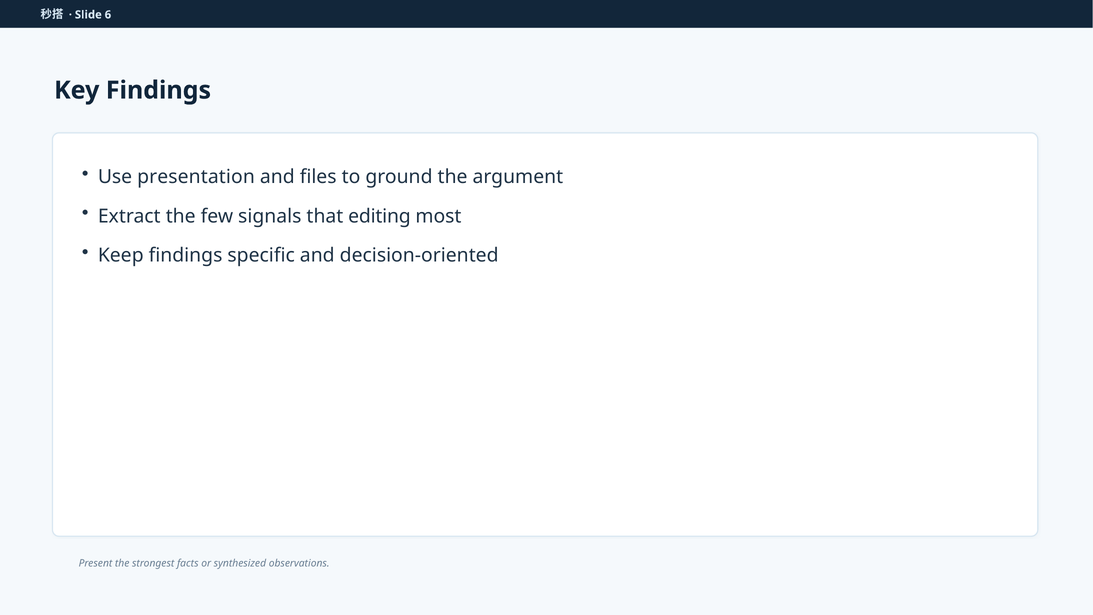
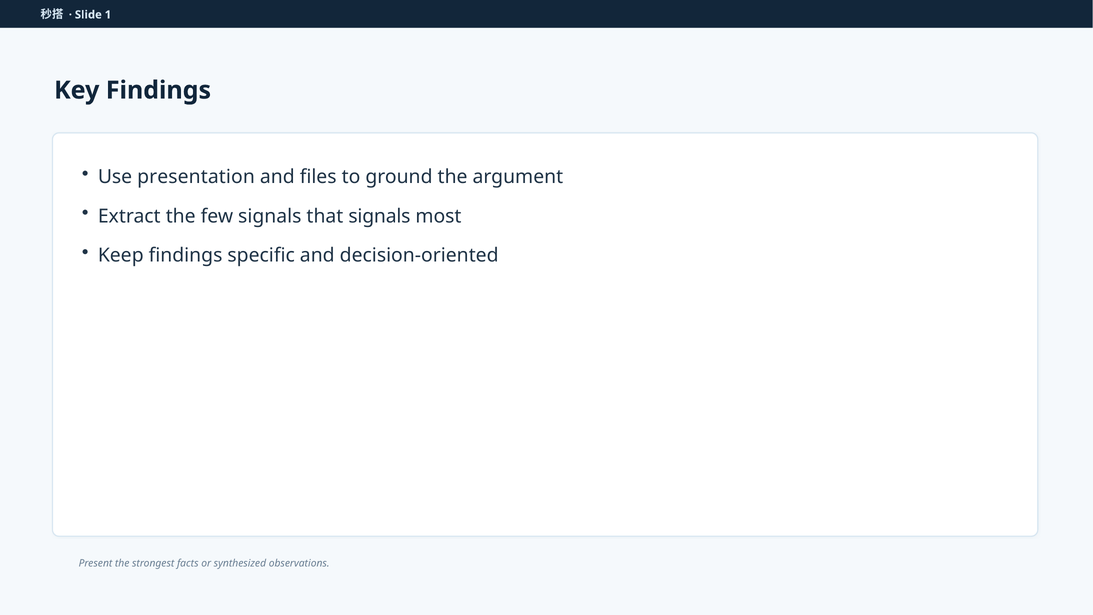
6: 6 -> 1
that editing: editing -> signals
